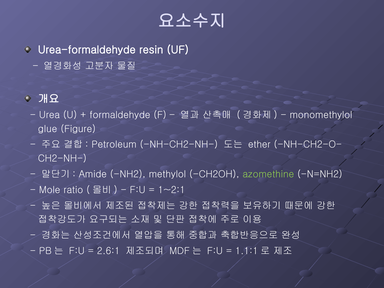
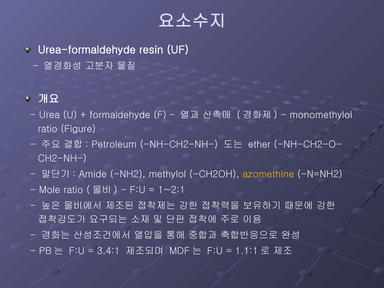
glue at (48, 129): glue -> ratio
azomethine colour: light green -> yellow
2.6:1: 2.6:1 -> 3.4:1
